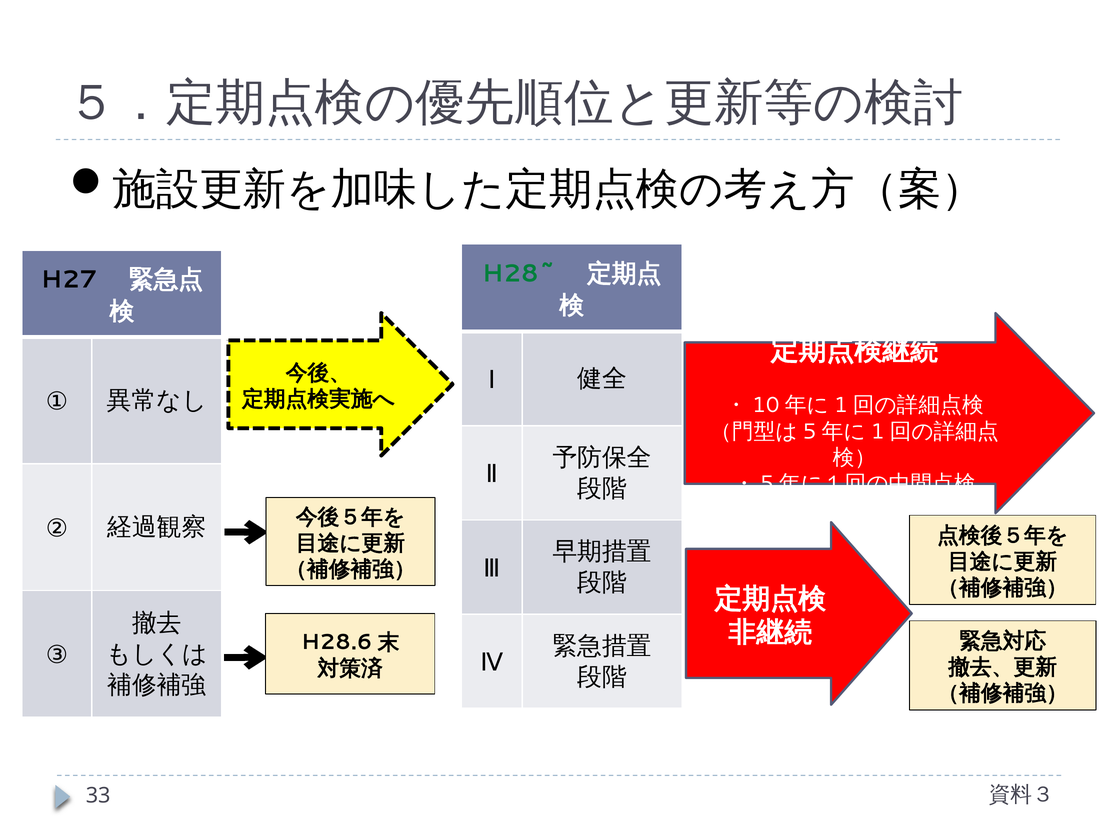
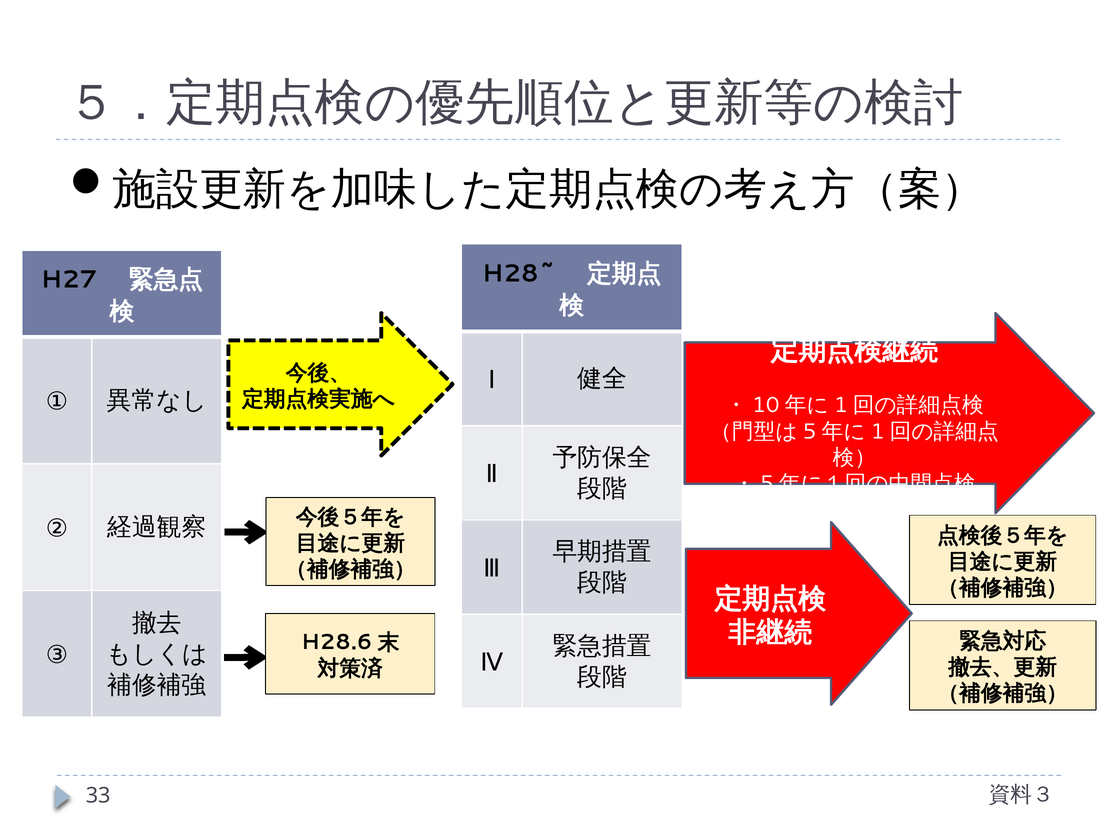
H28~ colour: green -> black
